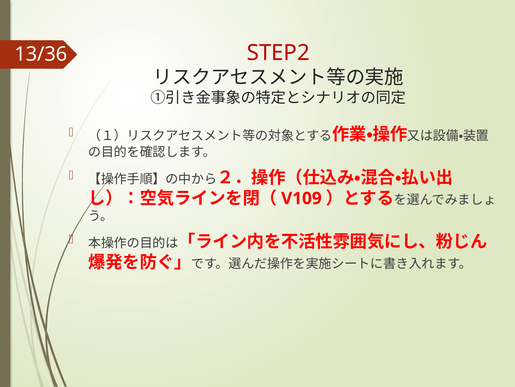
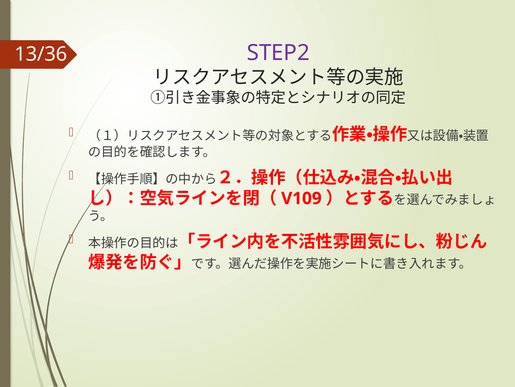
STEP2 colour: red -> purple
